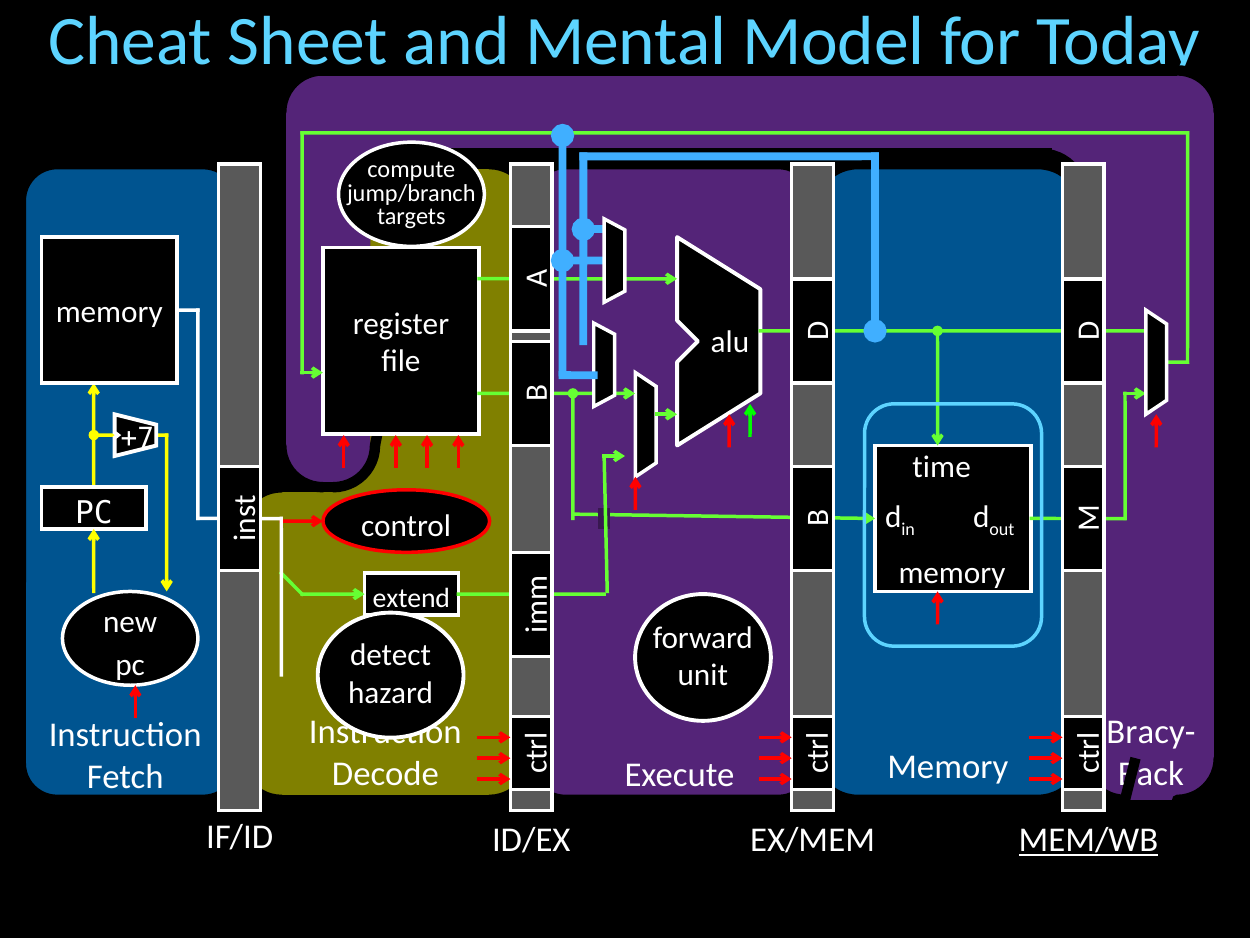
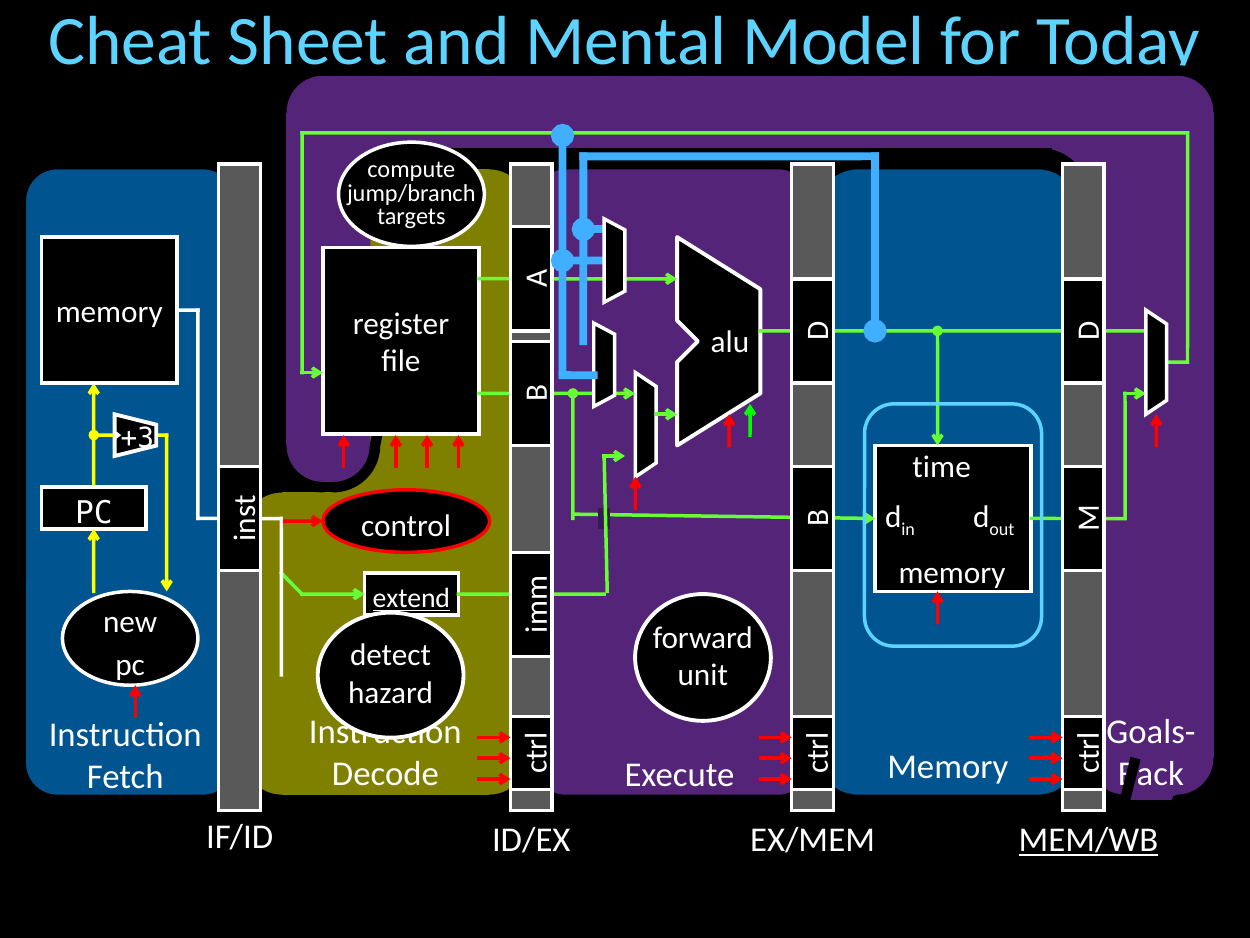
+7: +7 -> +3
extend underline: none -> present
Bracy-: Bracy- -> Goals-
